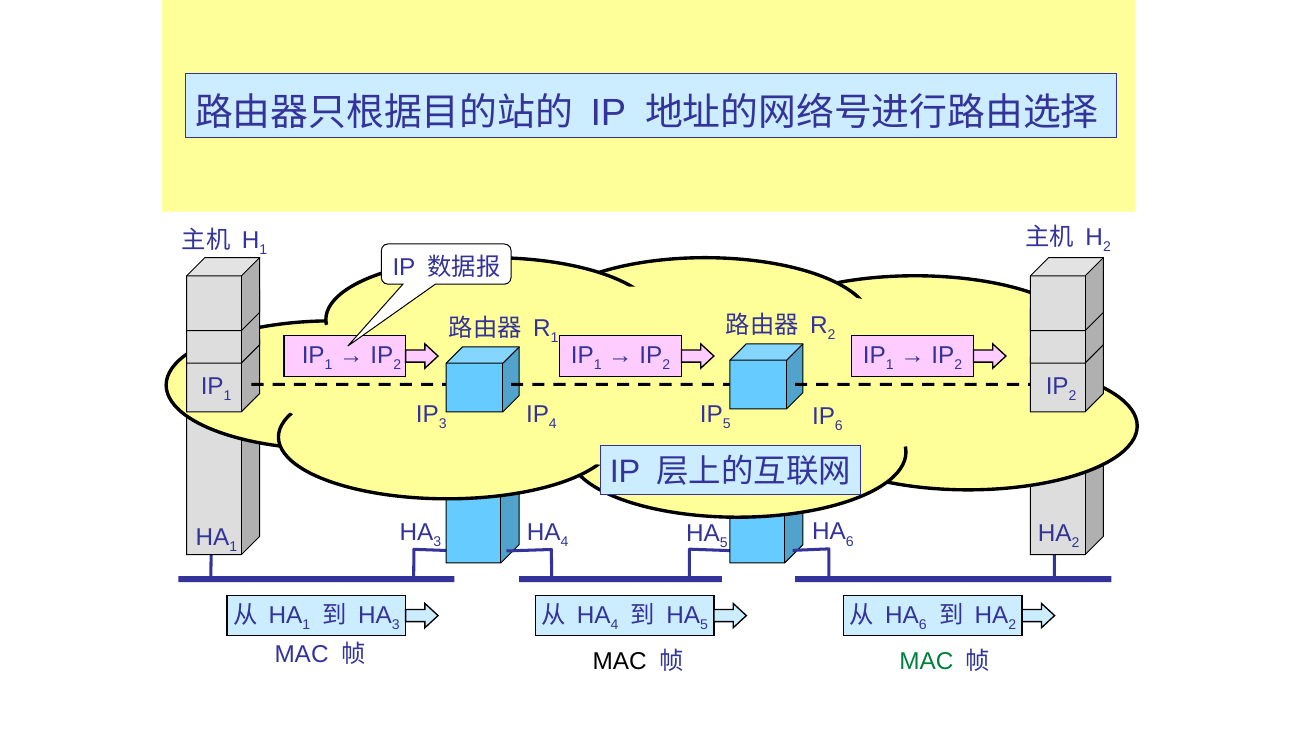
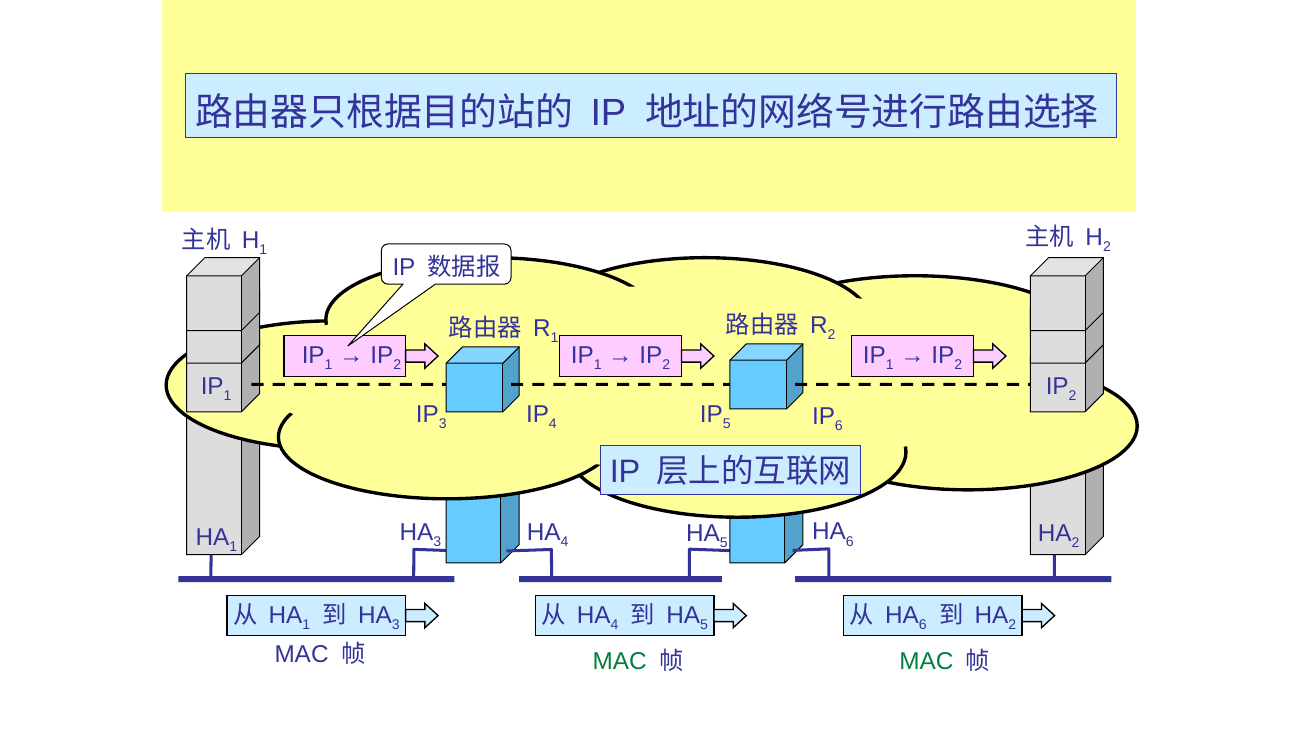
MAC at (620, 662) colour: black -> green
